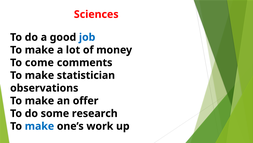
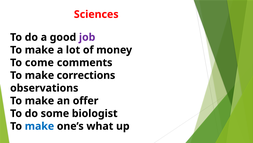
job colour: blue -> purple
statistician: statistician -> corrections
research: research -> biologist
work: work -> what
